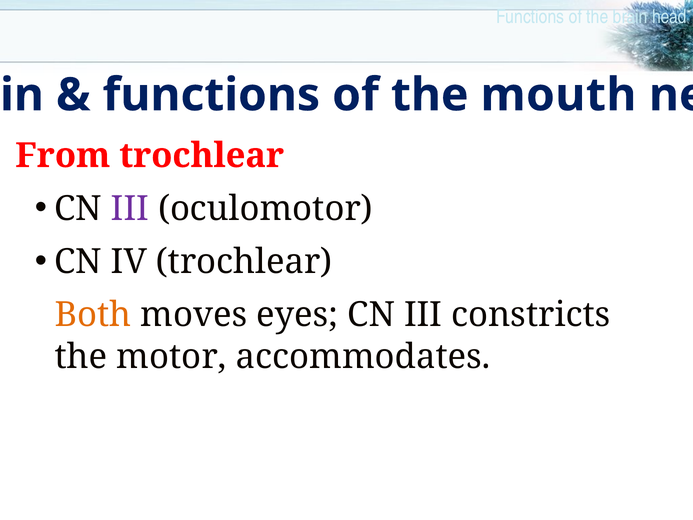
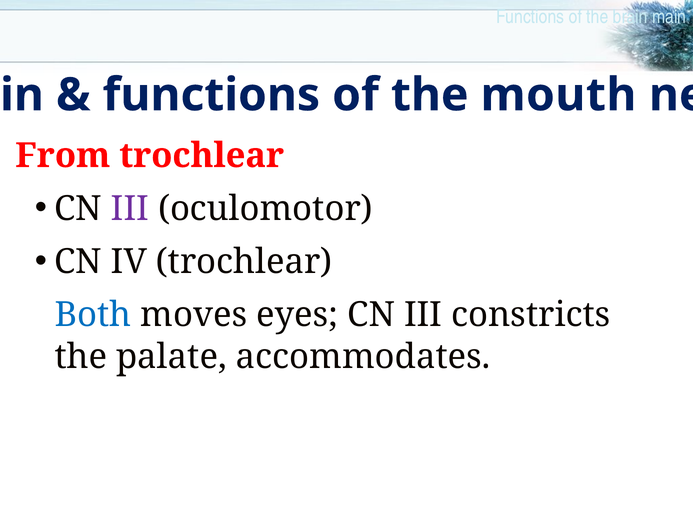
head: head -> main
Both colour: orange -> blue
motor: motor -> palate
